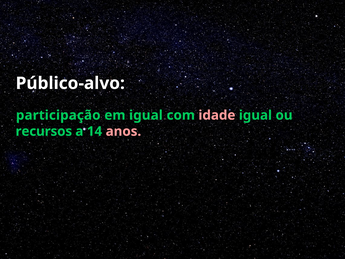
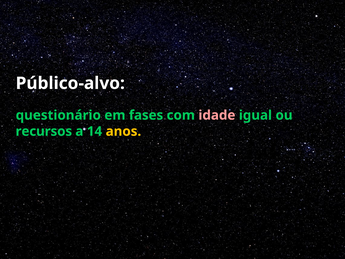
participação: participação -> questionário
em igual: igual -> fases
anos colour: pink -> yellow
